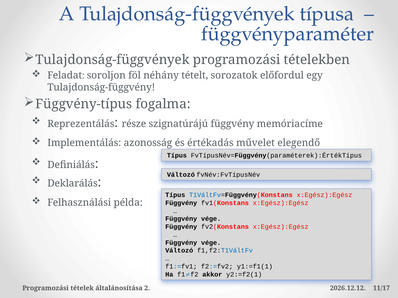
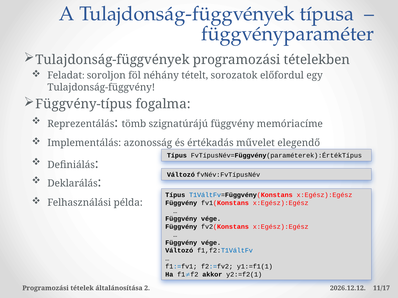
része: része -> tömb
